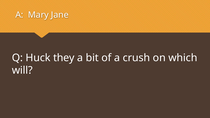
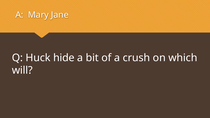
they: they -> hide
